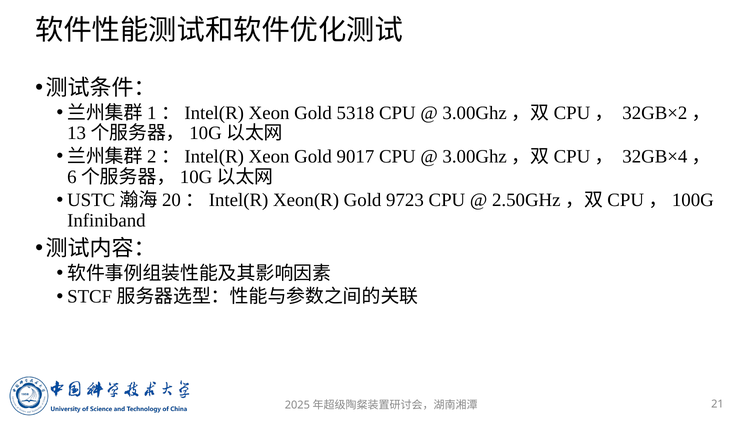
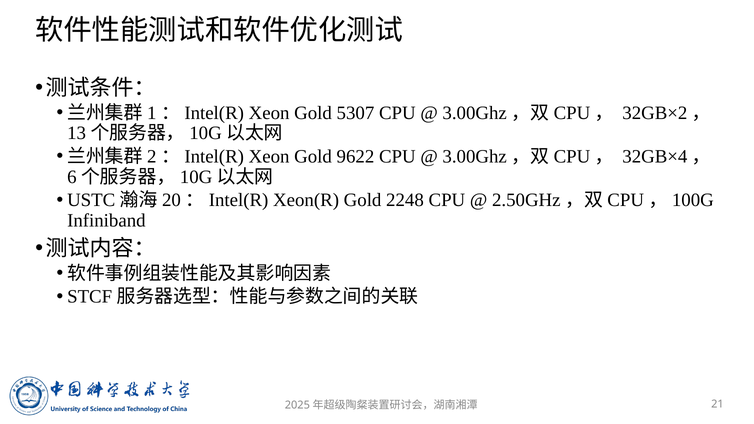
5318: 5318 -> 5307
9017: 9017 -> 9622
9723: 9723 -> 2248
